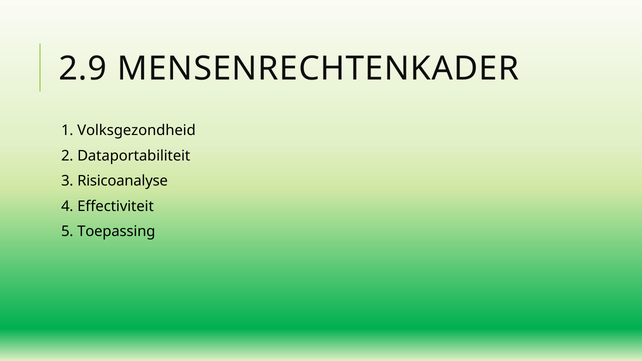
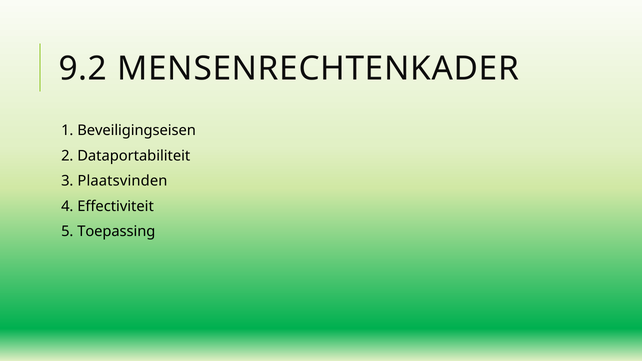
2.9: 2.9 -> 9.2
Volksgezondheid: Volksgezondheid -> Beveiligingseisen
Risicoanalyse: Risicoanalyse -> Plaatsvinden
